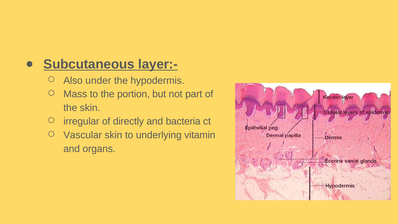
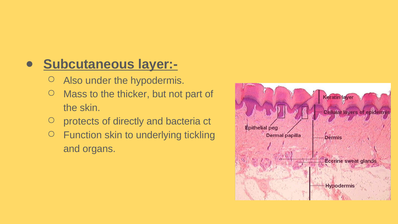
portion: portion -> thicker
irregular: irregular -> protects
Vascular: Vascular -> Function
vitamin: vitamin -> tickling
